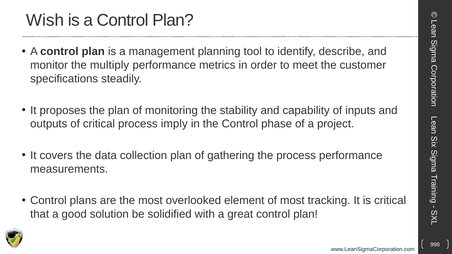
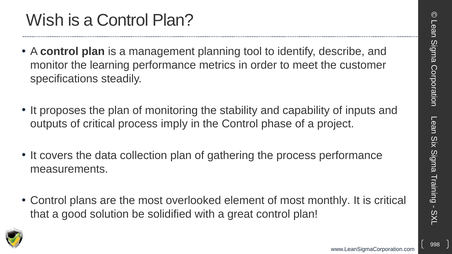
multiply: multiply -> learning
tracking: tracking -> monthly
